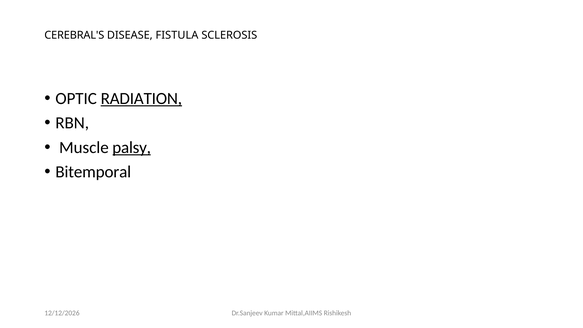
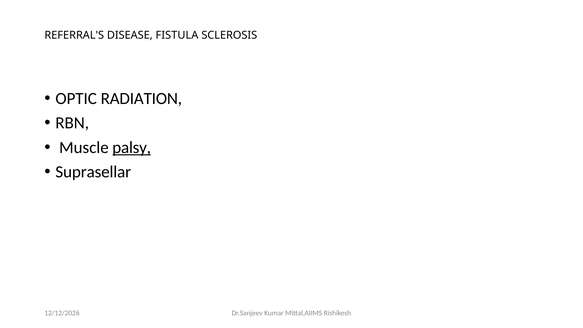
CEREBRAL'S: CEREBRAL'S -> REFERRAL'S
RADIATION underline: present -> none
Bitemporal: Bitemporal -> Suprasellar
